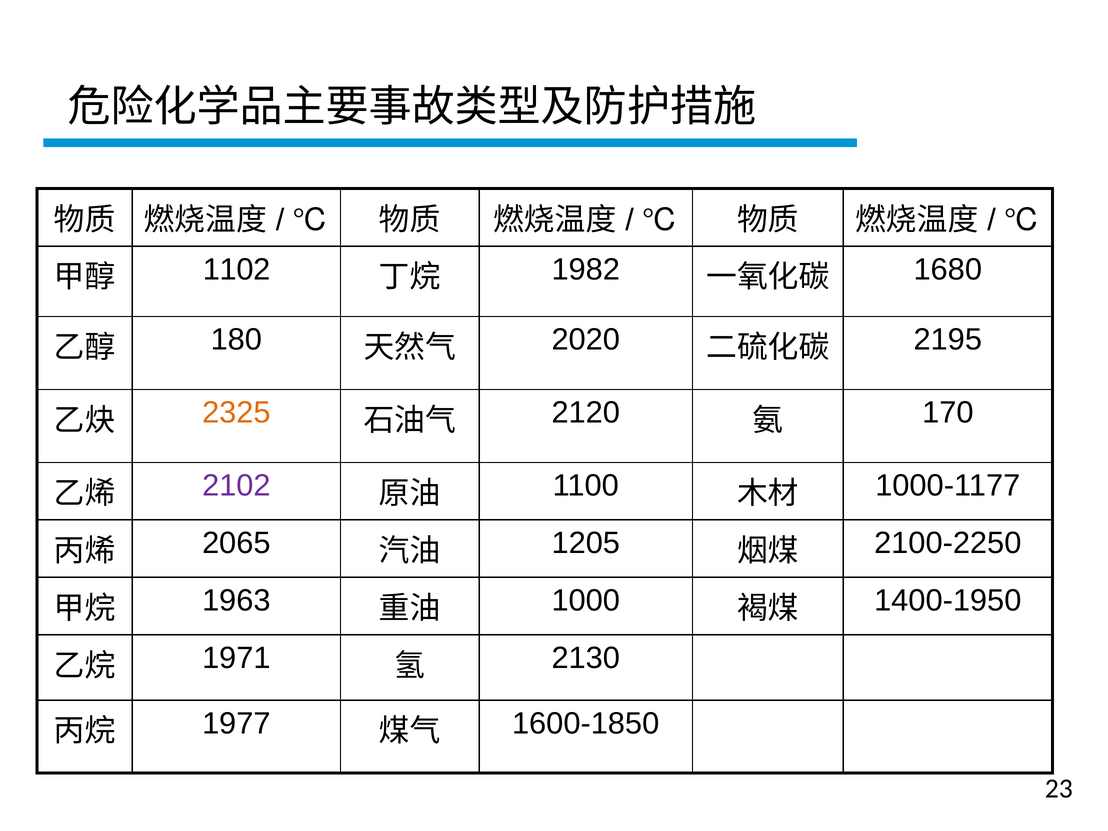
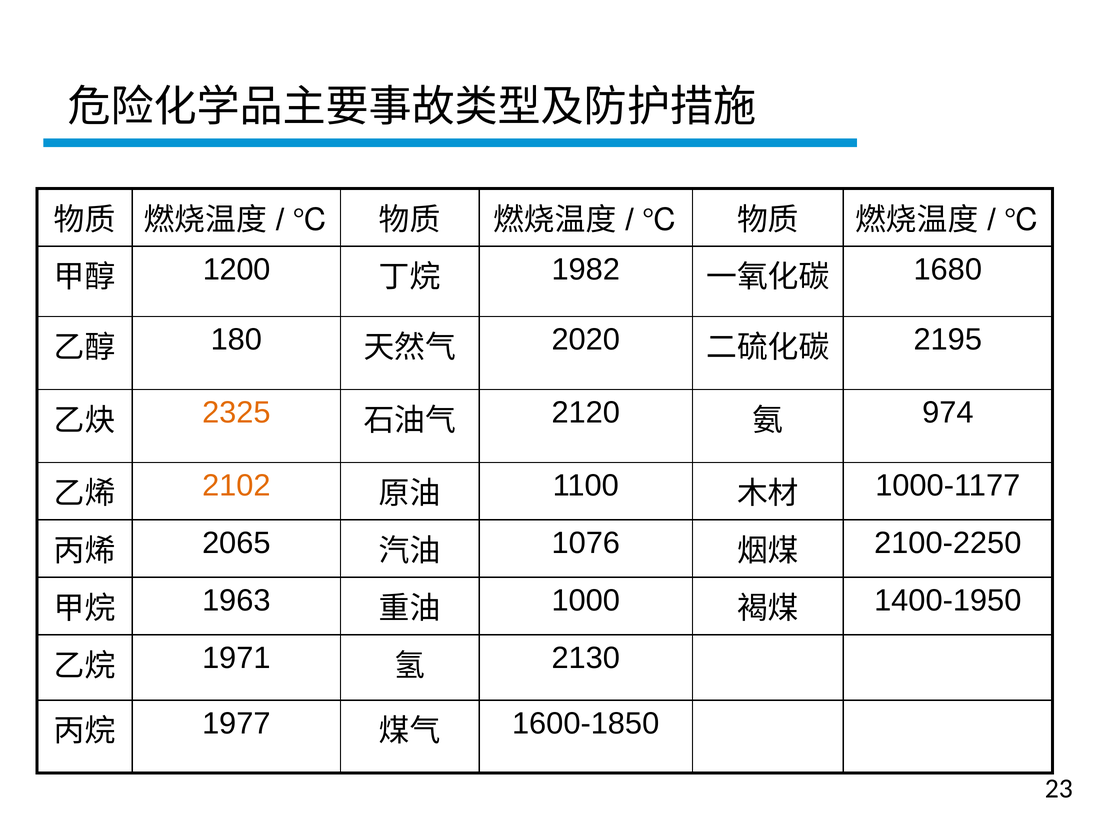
1102: 1102 -> 1200
170: 170 -> 974
2102 colour: purple -> orange
1205: 1205 -> 1076
